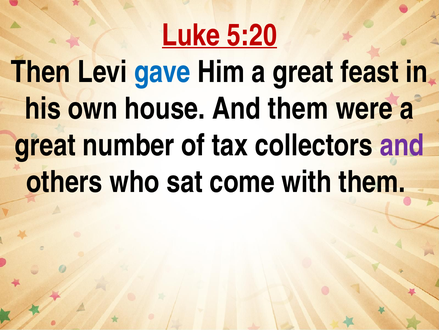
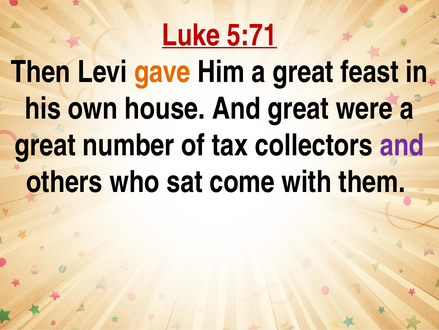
5:20: 5:20 -> 5:71
gave colour: blue -> orange
And them: them -> great
